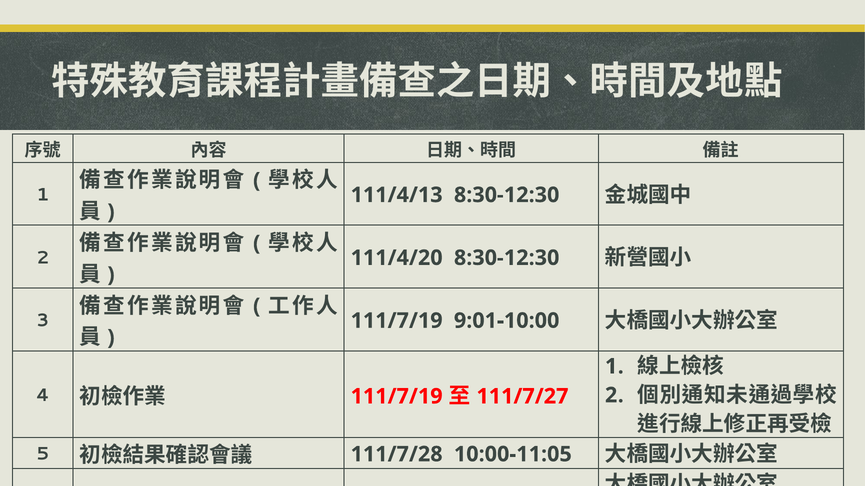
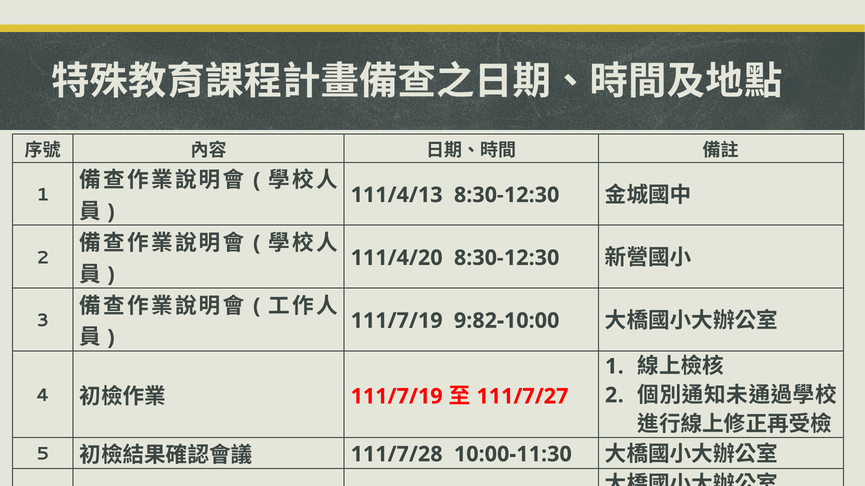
9:01-10:00: 9:01-10:00 -> 9:82-10:00
10:00-11:05: 10:00-11:05 -> 10:00-11:30
